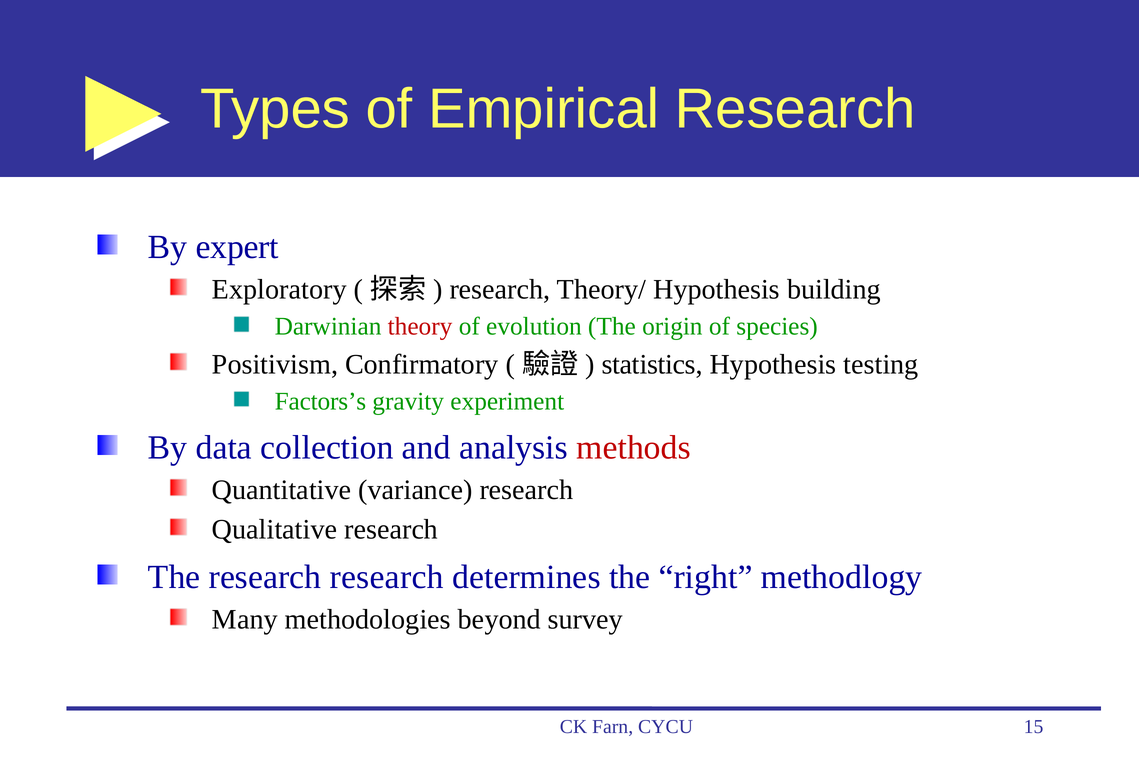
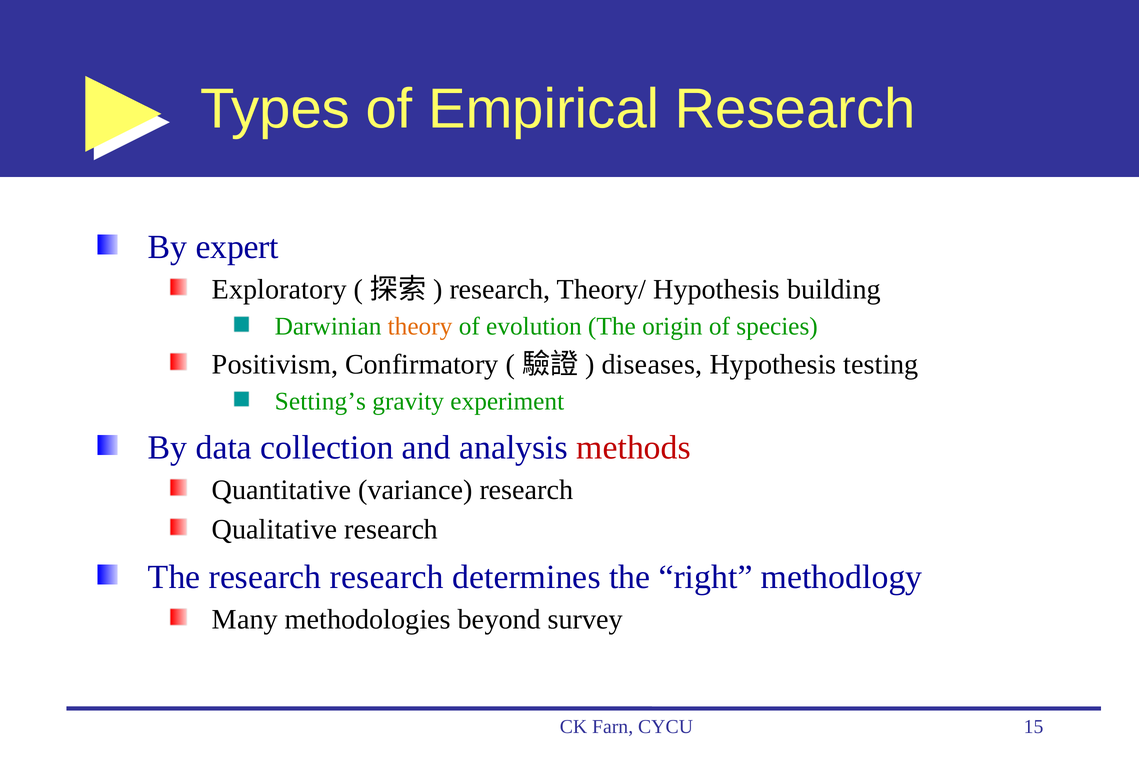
theory colour: red -> orange
statistics: statistics -> diseases
Factors’s: Factors’s -> Setting’s
